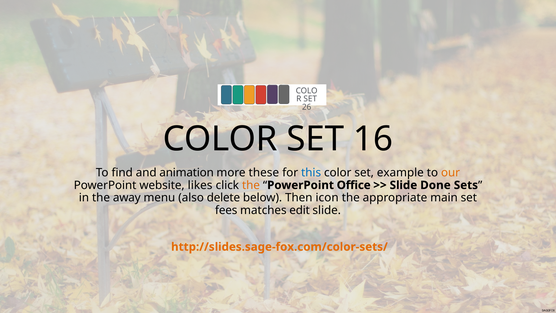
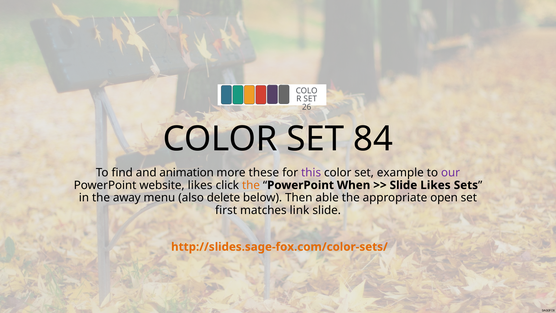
16: 16 -> 84
this colour: blue -> purple
our colour: orange -> purple
Office: Office -> When
Slide Done: Done -> Likes
icon: icon -> able
main: main -> open
fees: fees -> first
edit: edit -> link
